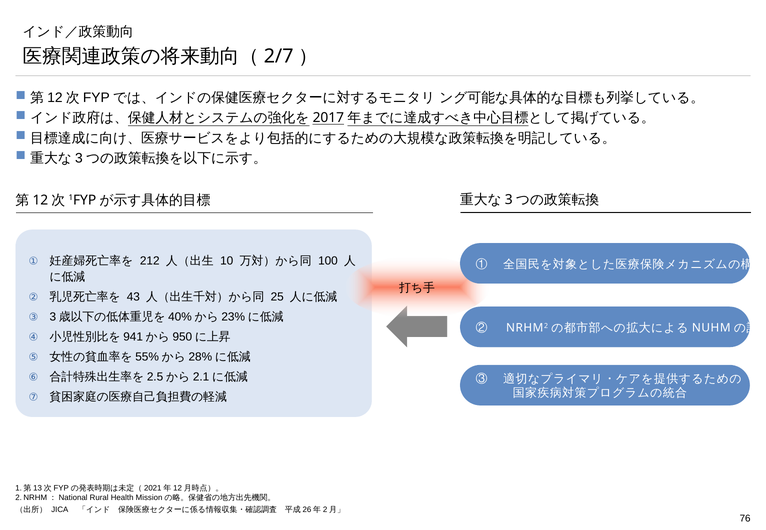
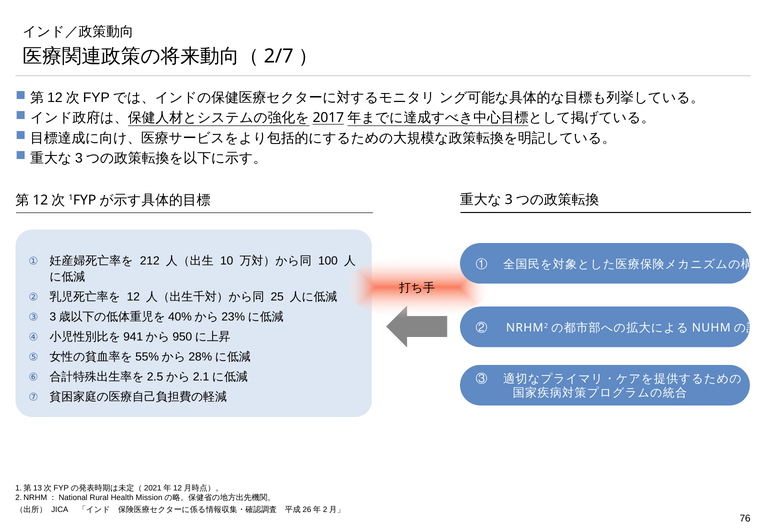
43: 43 -> 12
